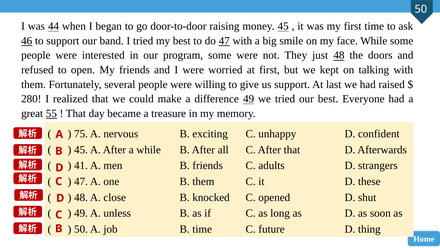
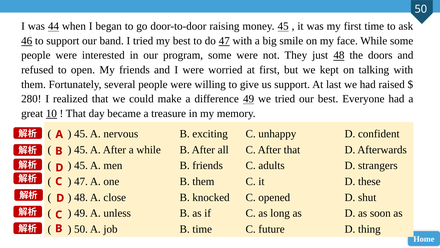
55: 55 -> 10
75 at (81, 134): 75 -> 45
41 at (81, 165): 41 -> 45
